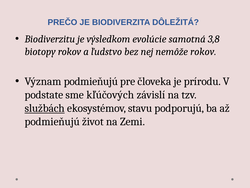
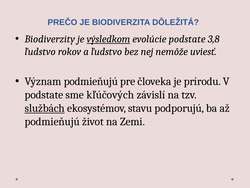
Biodiverzitu: Biodiverzitu -> Biodiverzity
výsledkom underline: none -> present
evolúcie samotná: samotná -> podstate
biotopy at (40, 51): biotopy -> ľudstvo
nemôže rokov: rokov -> uviesť
